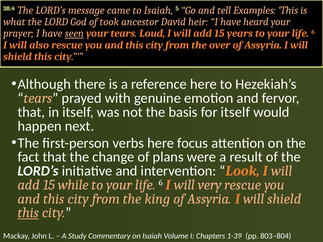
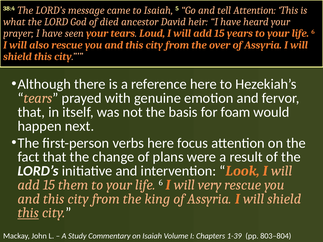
tell Examples: Examples -> Attention
took: took -> died
seen underline: present -> none
for itself: itself -> foam
while: while -> them
